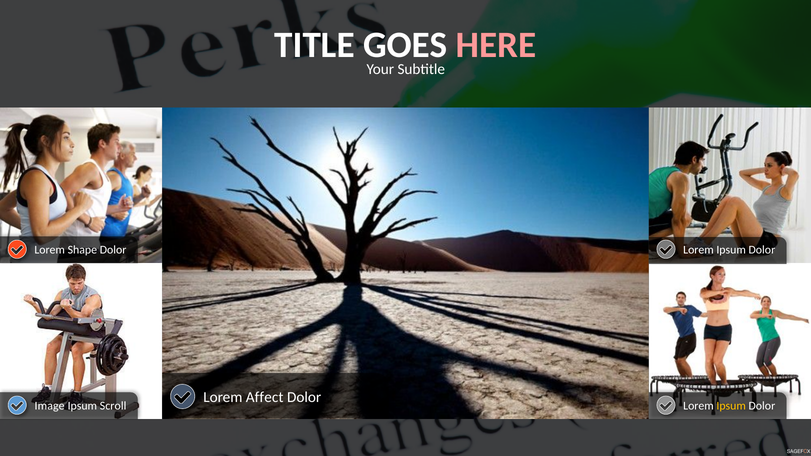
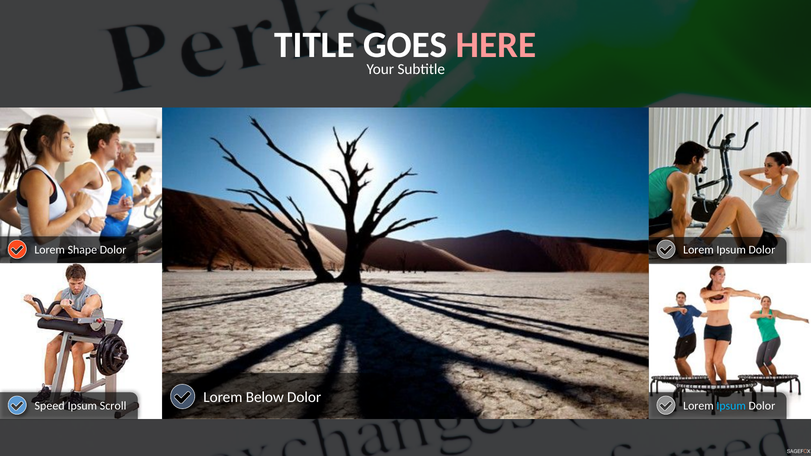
Affect: Affect -> Below
Image: Image -> Speed
Ipsum at (731, 406) colour: yellow -> light blue
